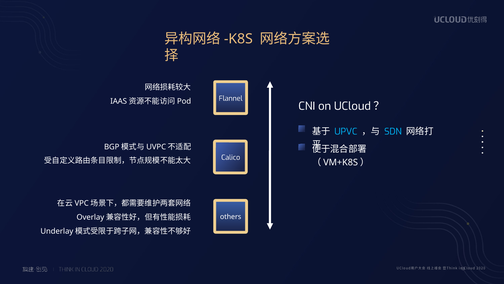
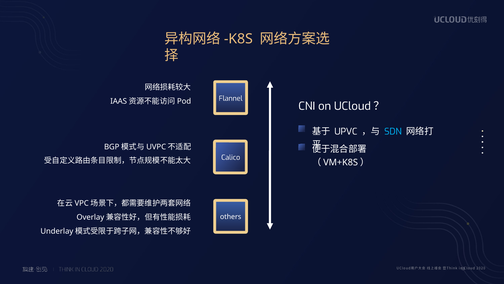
UPVC colour: light blue -> white
